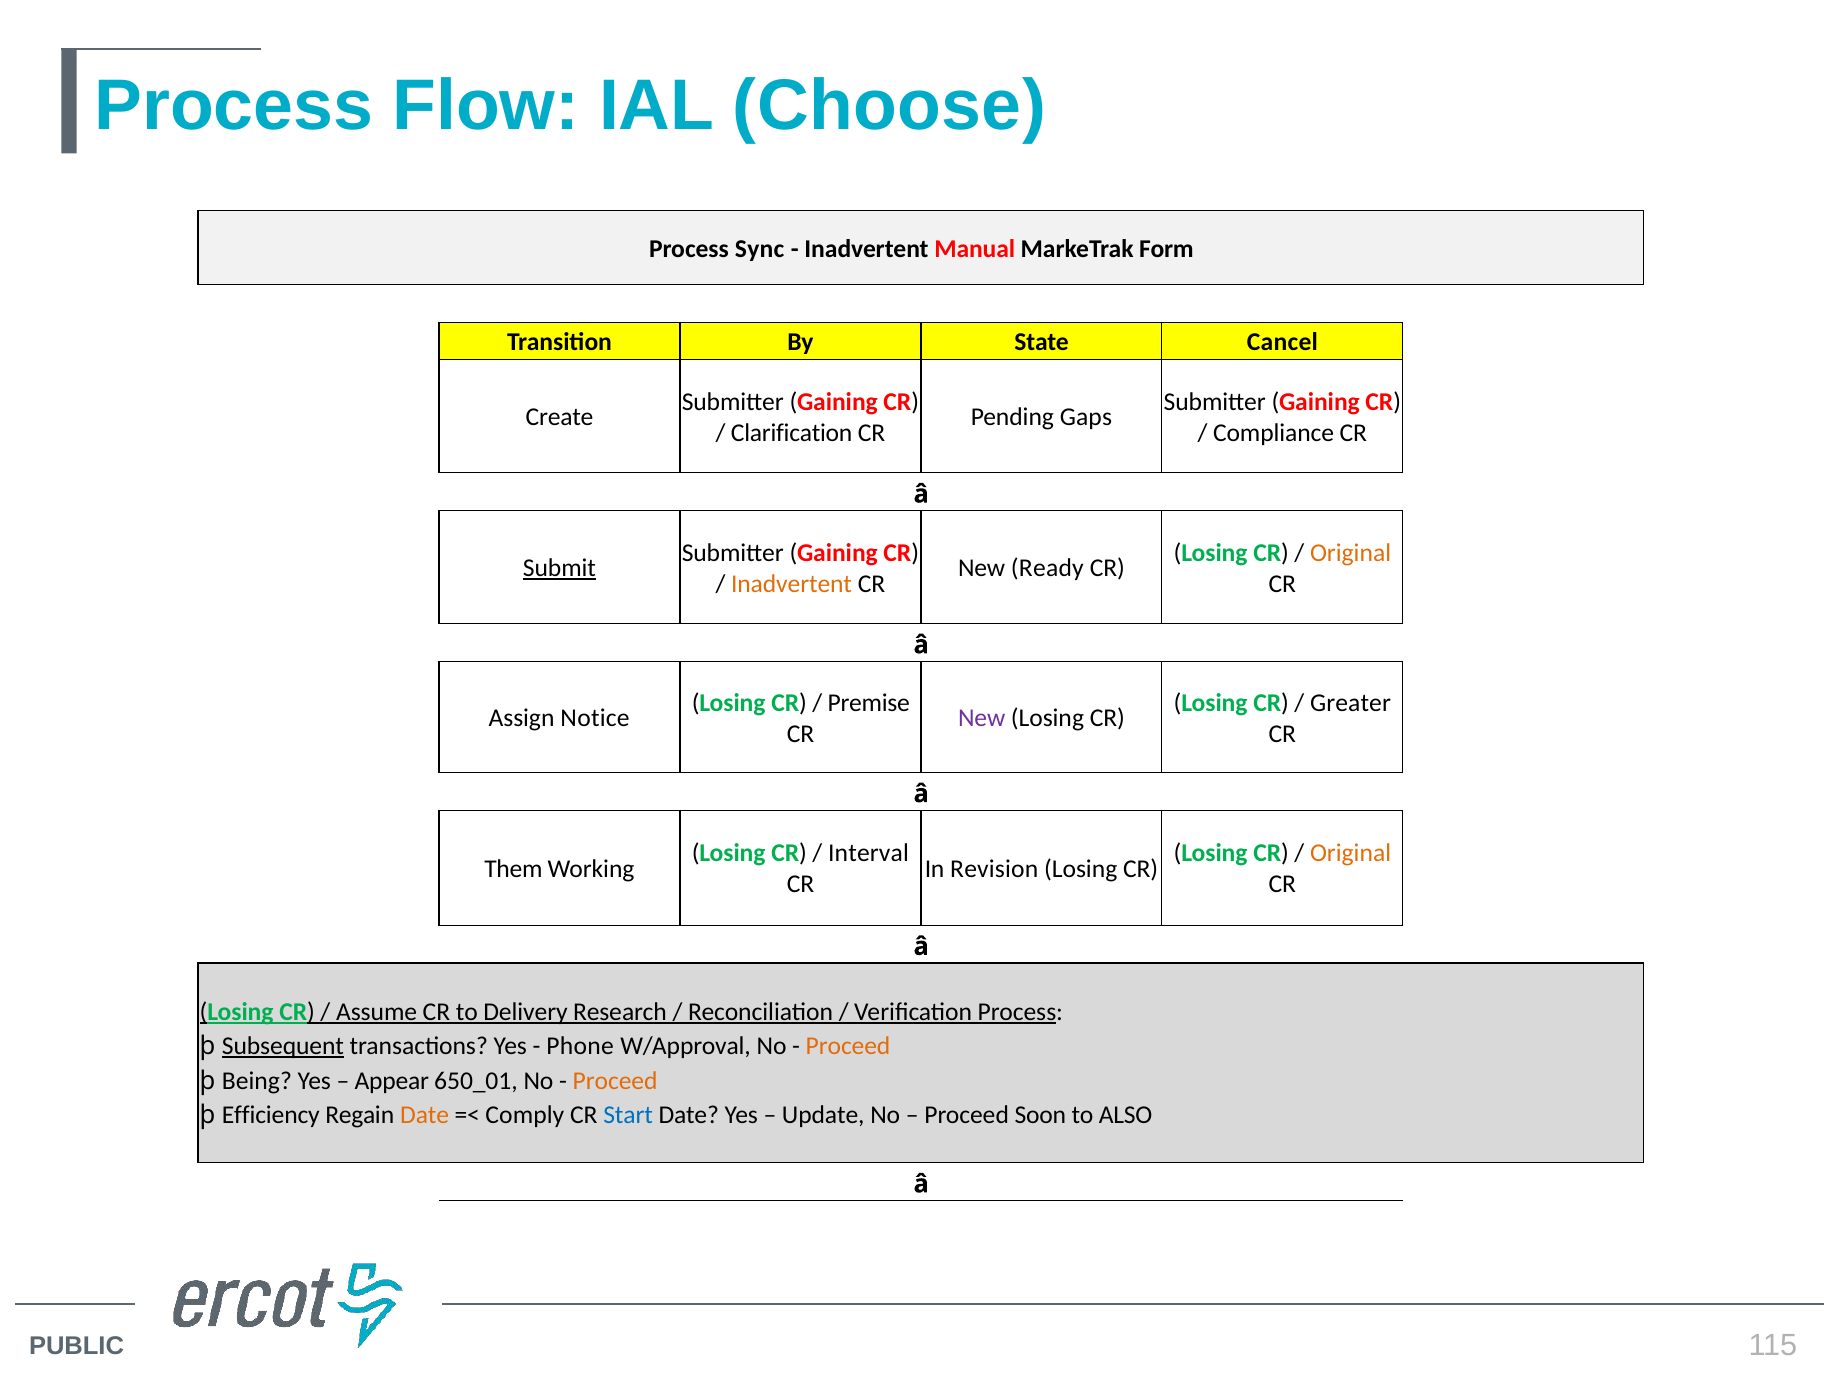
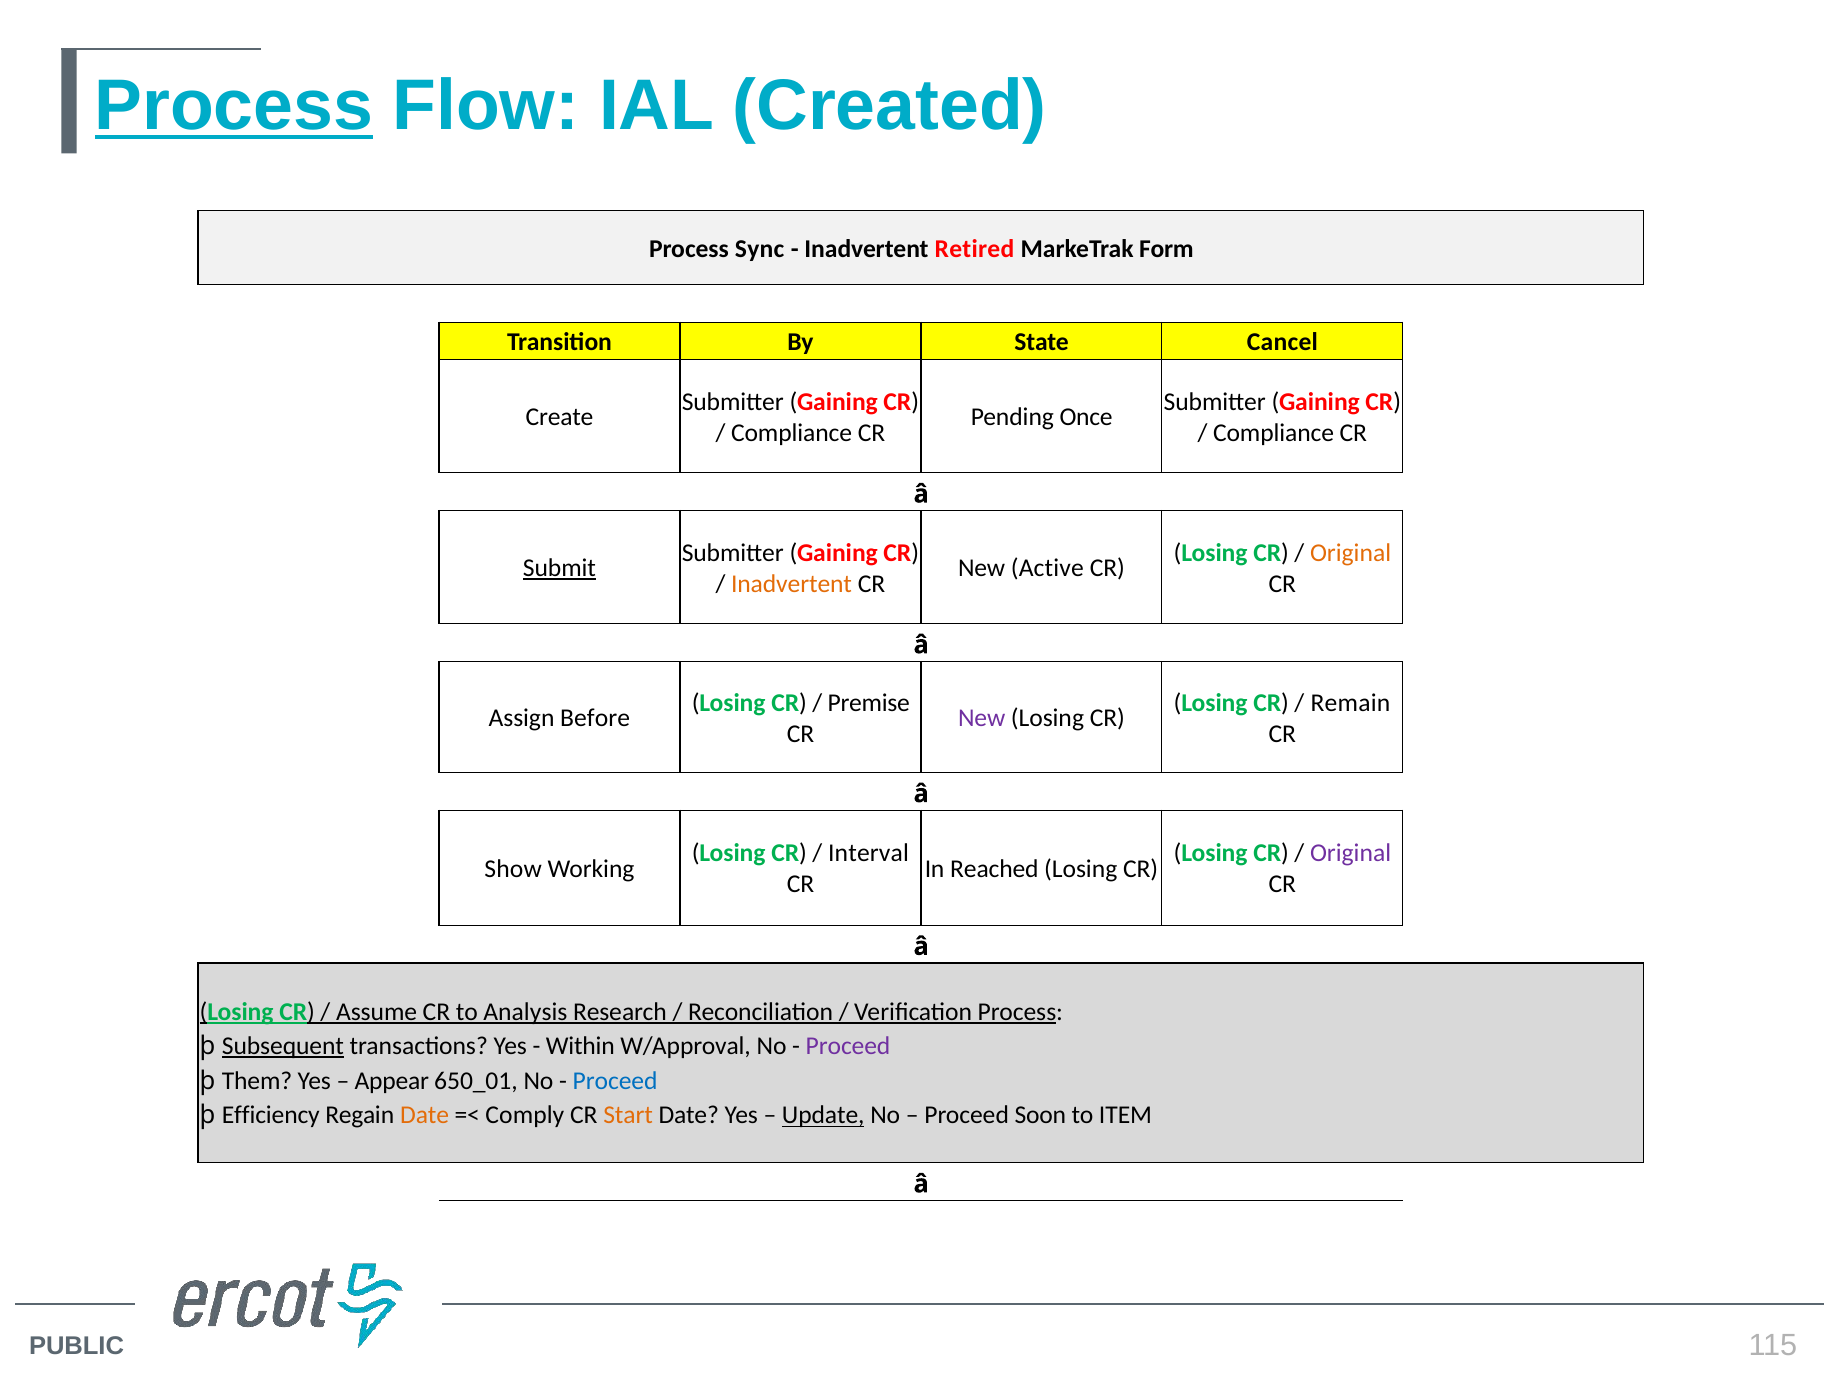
Process at (234, 106) underline: none -> present
Choose: Choose -> Created
Manual: Manual -> Retired
Gaps: Gaps -> Once
Clarification at (792, 433): Clarification -> Compliance
Ready: Ready -> Active
Greater: Greater -> Remain
Notice: Notice -> Before
Original at (1351, 854) colour: orange -> purple
Them: Them -> Show
Revision: Revision -> Reached
Delivery: Delivery -> Analysis
Phone: Phone -> Within
Proceed at (848, 1046) colour: orange -> purple
Being: Being -> Them
Proceed at (615, 1081) colour: orange -> blue
Start colour: blue -> orange
Update underline: none -> present
ALSO: ALSO -> ITEM
